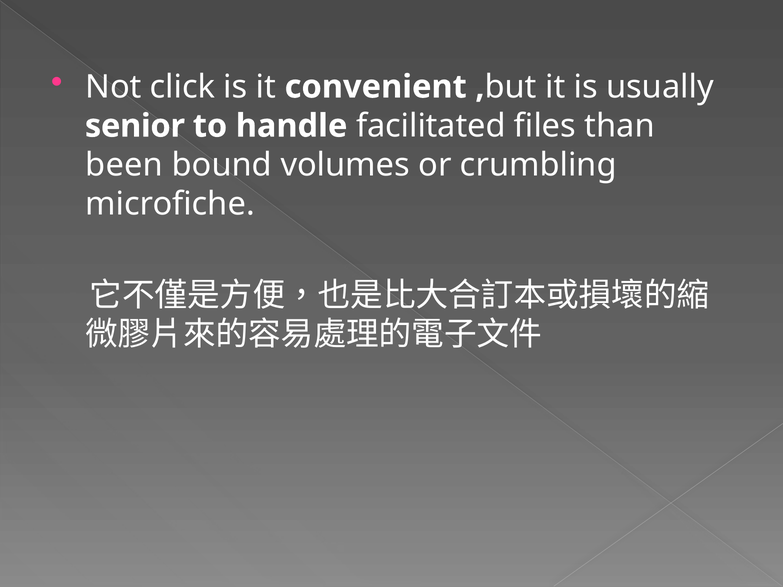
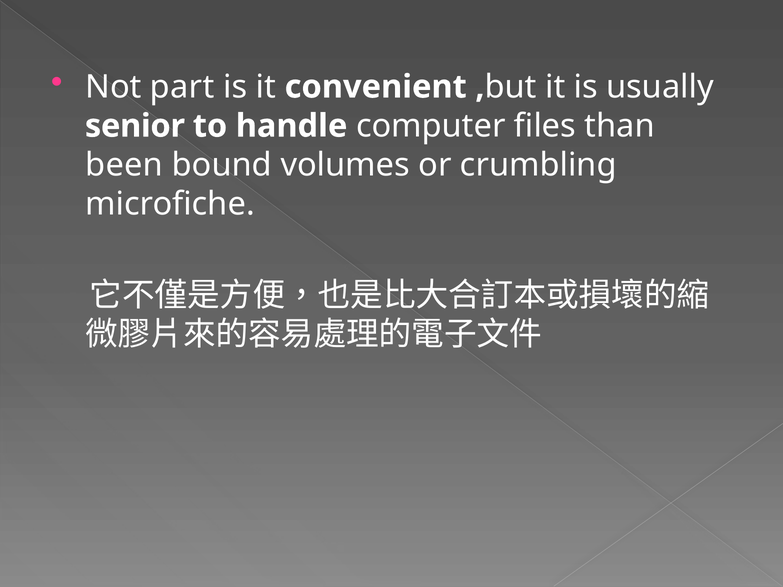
click: click -> part
facilitated: facilitated -> computer
